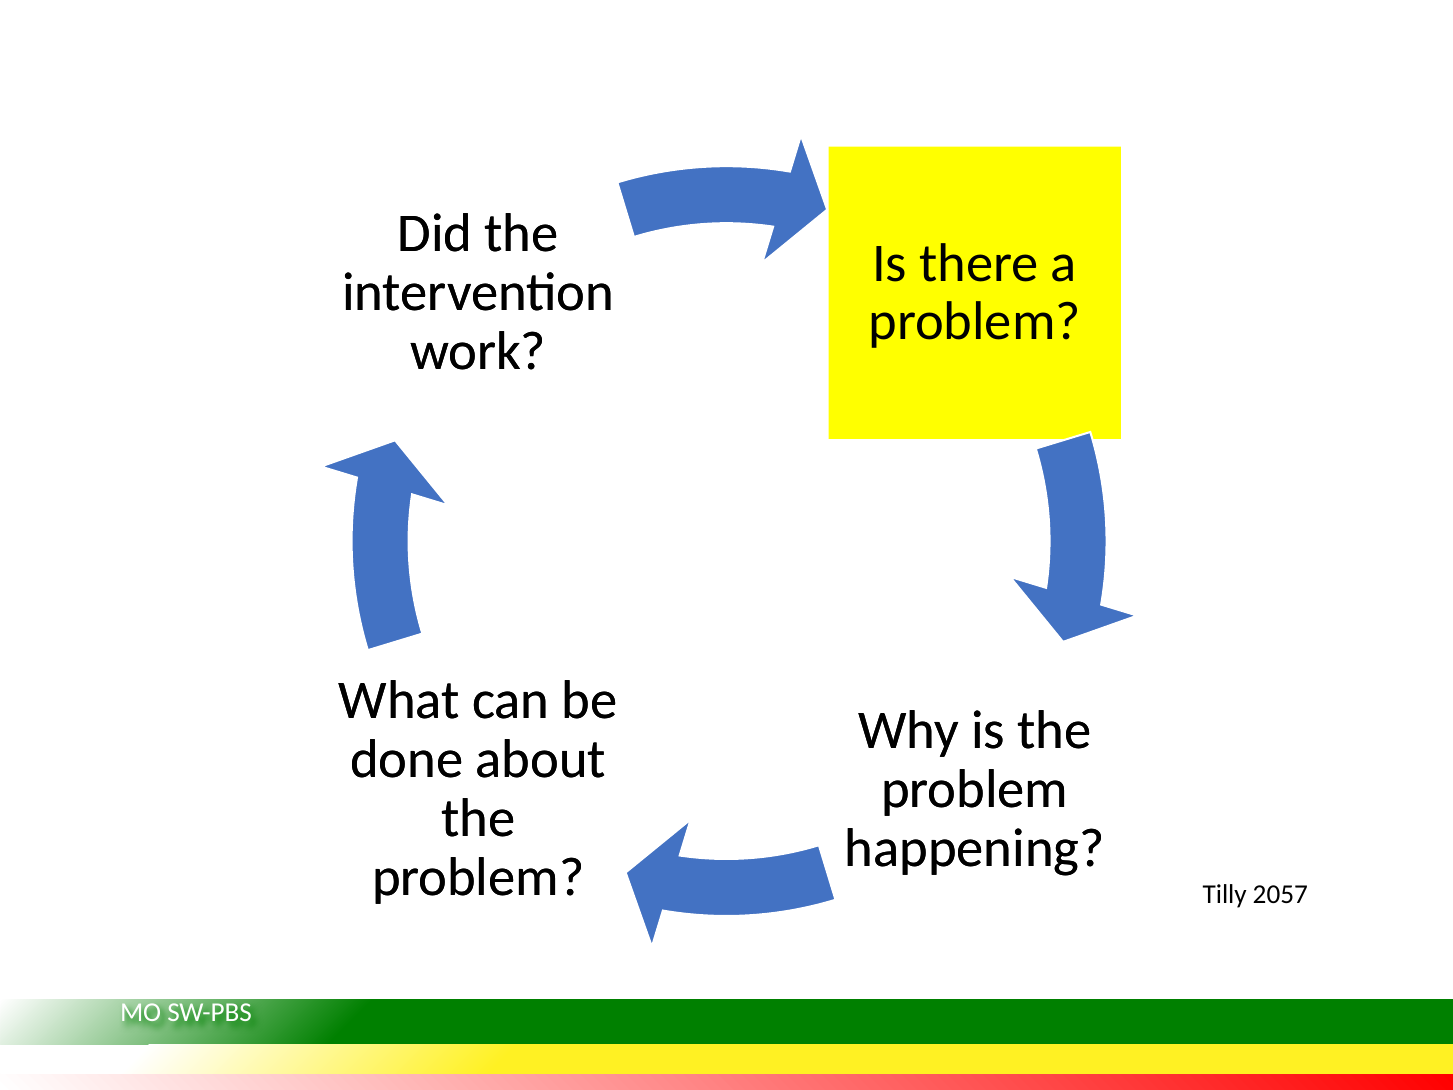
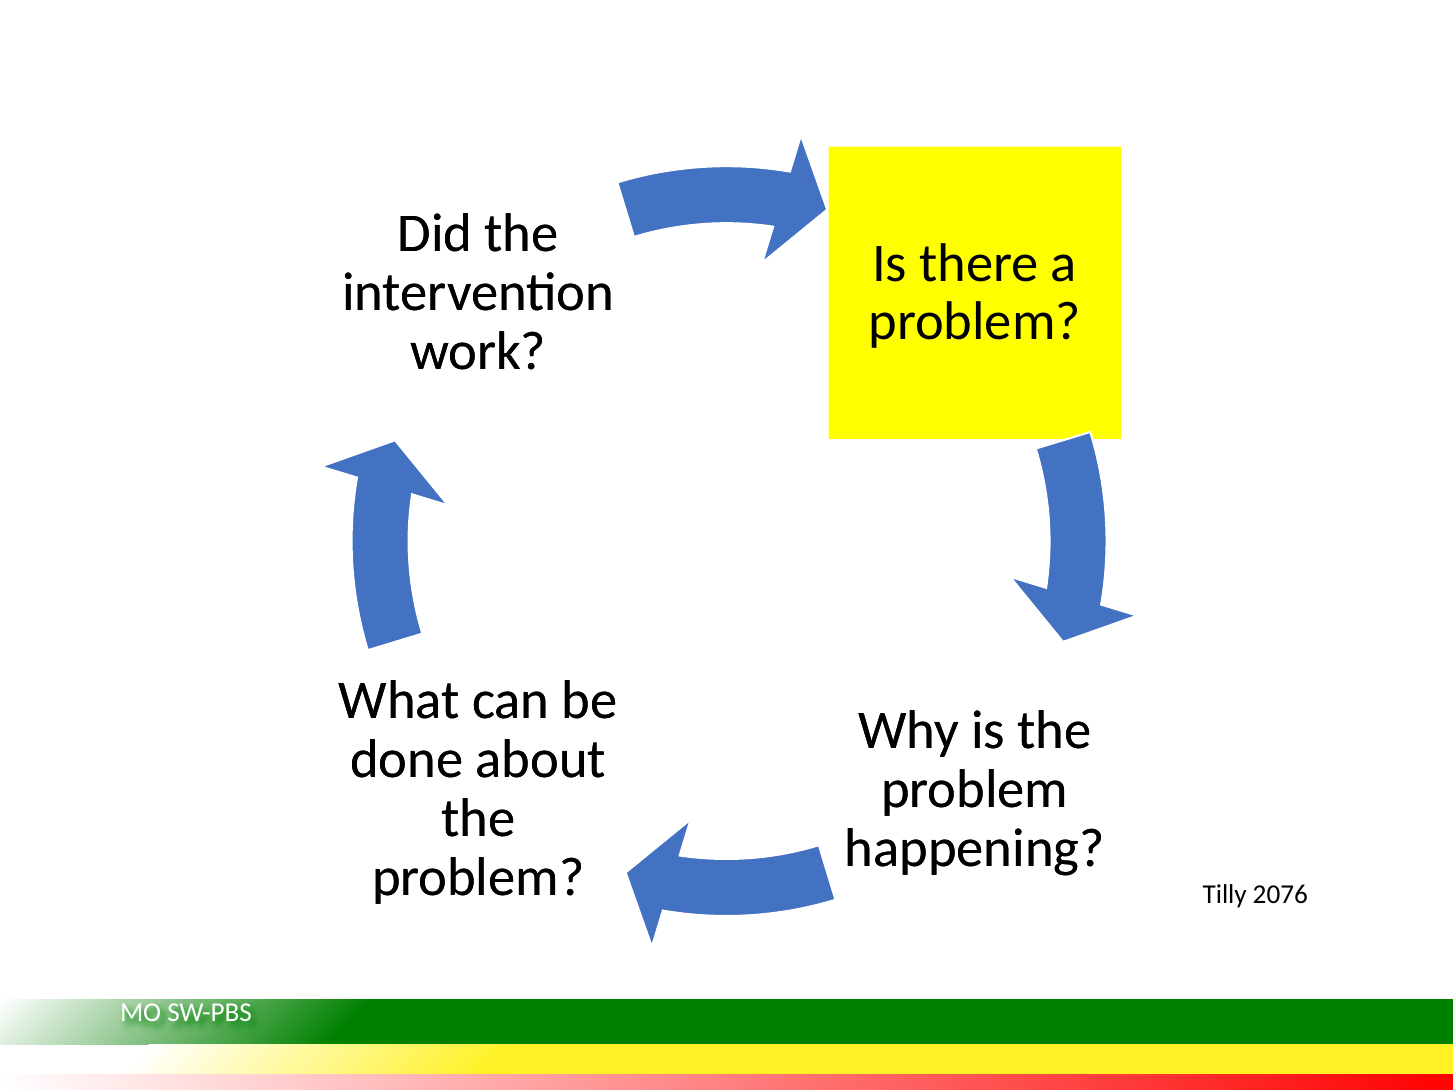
2057: 2057 -> 2076
